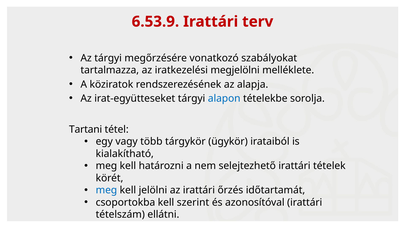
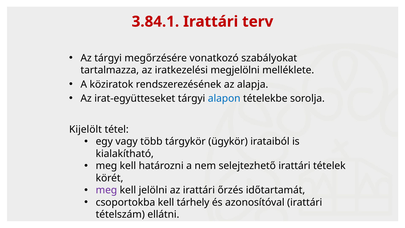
6.53.9: 6.53.9 -> 3.84.1
Tartani: Tartani -> Kijelölt
meg at (106, 190) colour: blue -> purple
szerint: szerint -> tárhely
